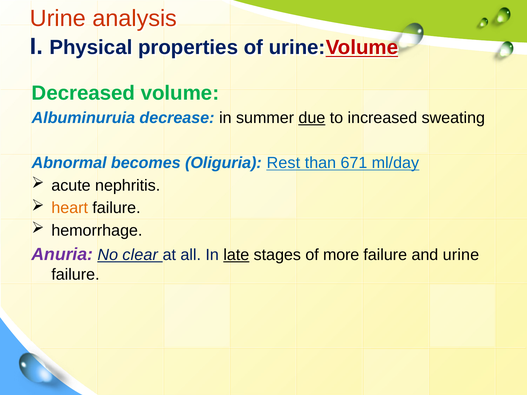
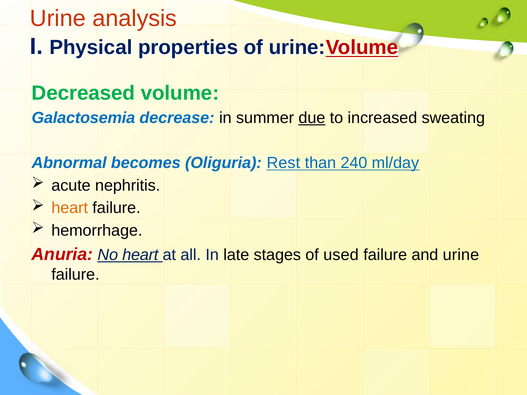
Albuminuruia: Albuminuruia -> Galactosemia
671: 671 -> 240
Anuria colour: purple -> red
No clear: clear -> heart
late underline: present -> none
more: more -> used
